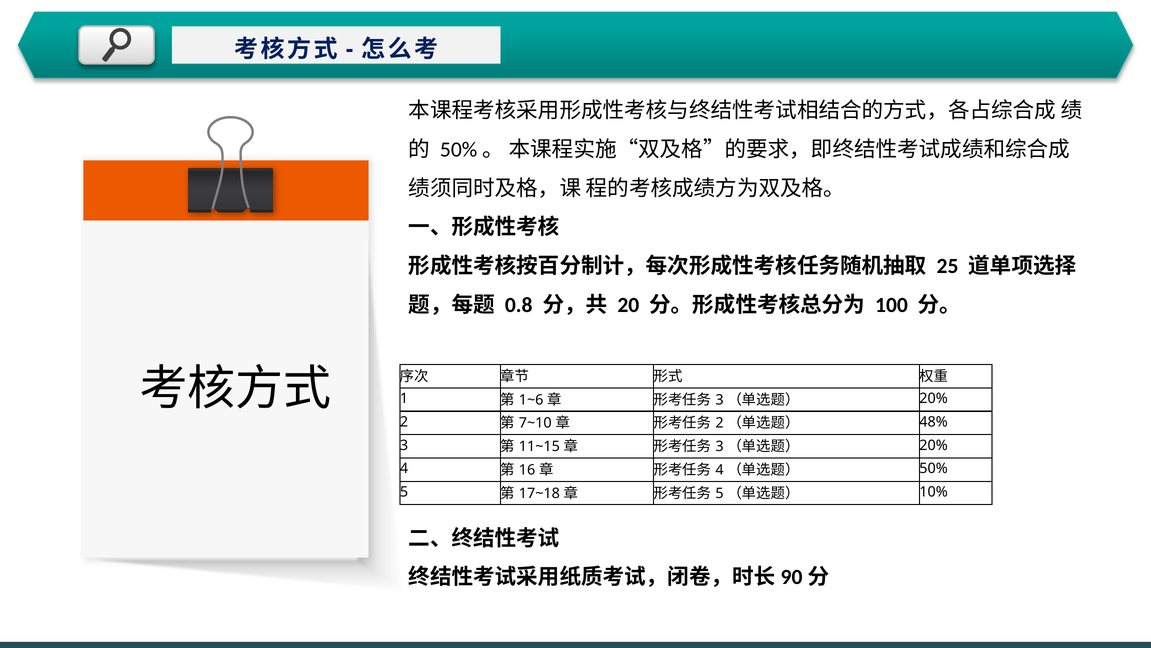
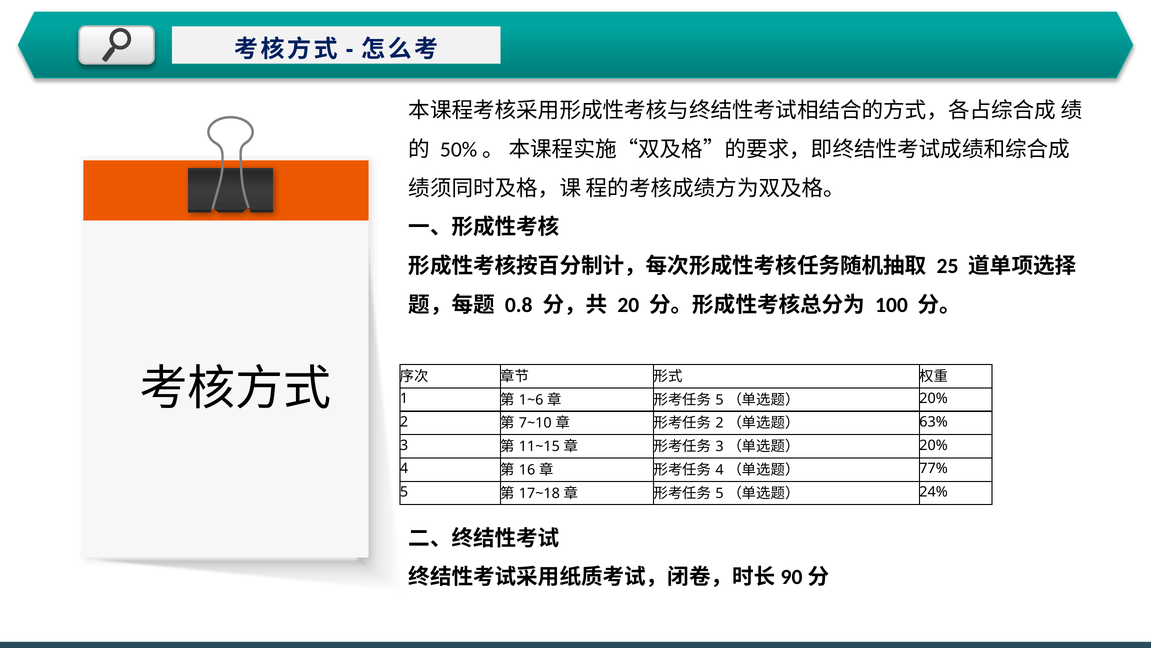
3 at (720, 400): 3 -> 5
48%: 48% -> 63%
50%: 50% -> 77%
10%: 10% -> 24%
